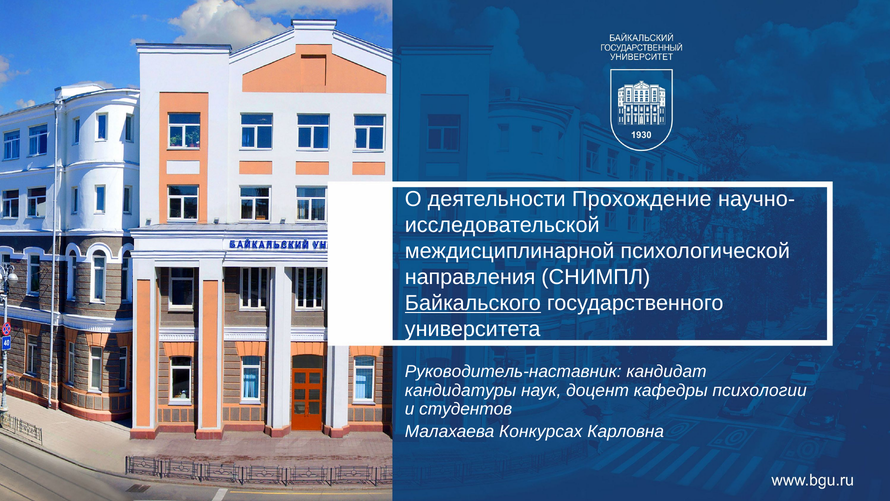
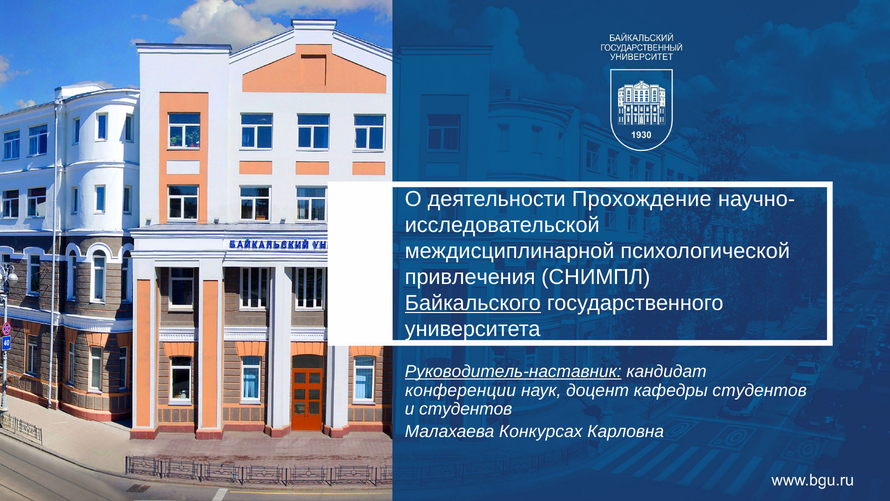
направления: направления -> привлечения
Руководитель-наставник underline: none -> present
кандидатуры: кандидатуры -> конференции
кафедры психологии: психологии -> студентов
